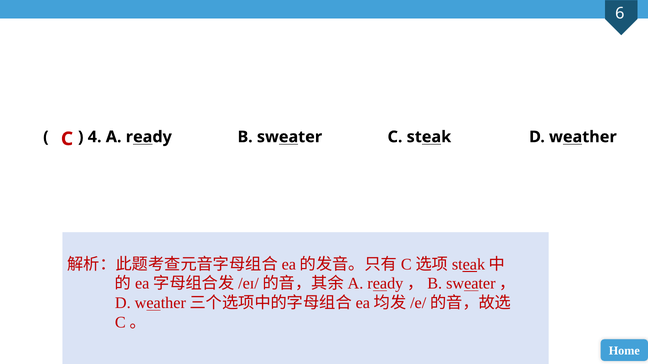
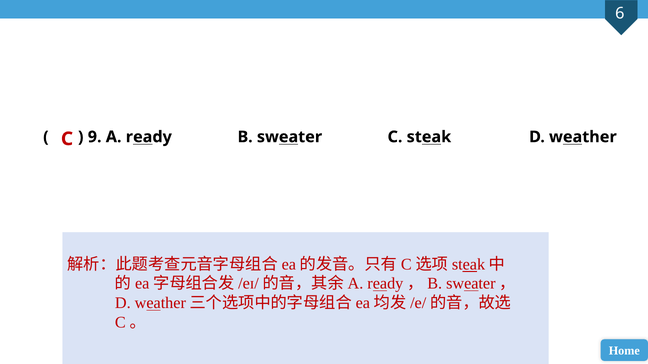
4: 4 -> 9
